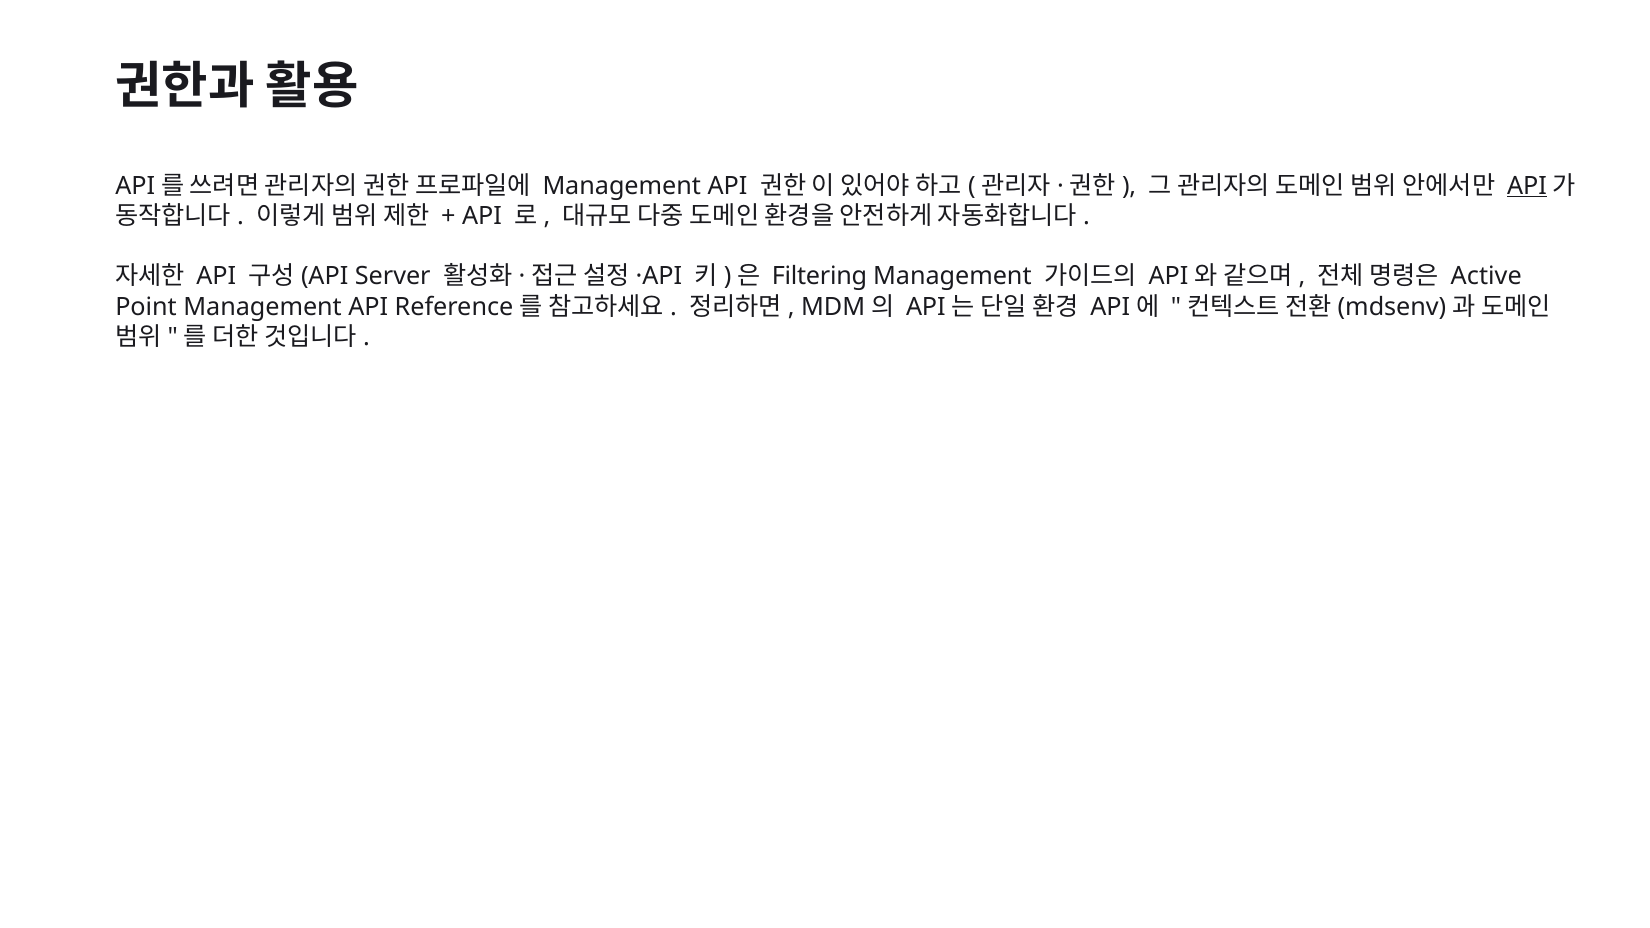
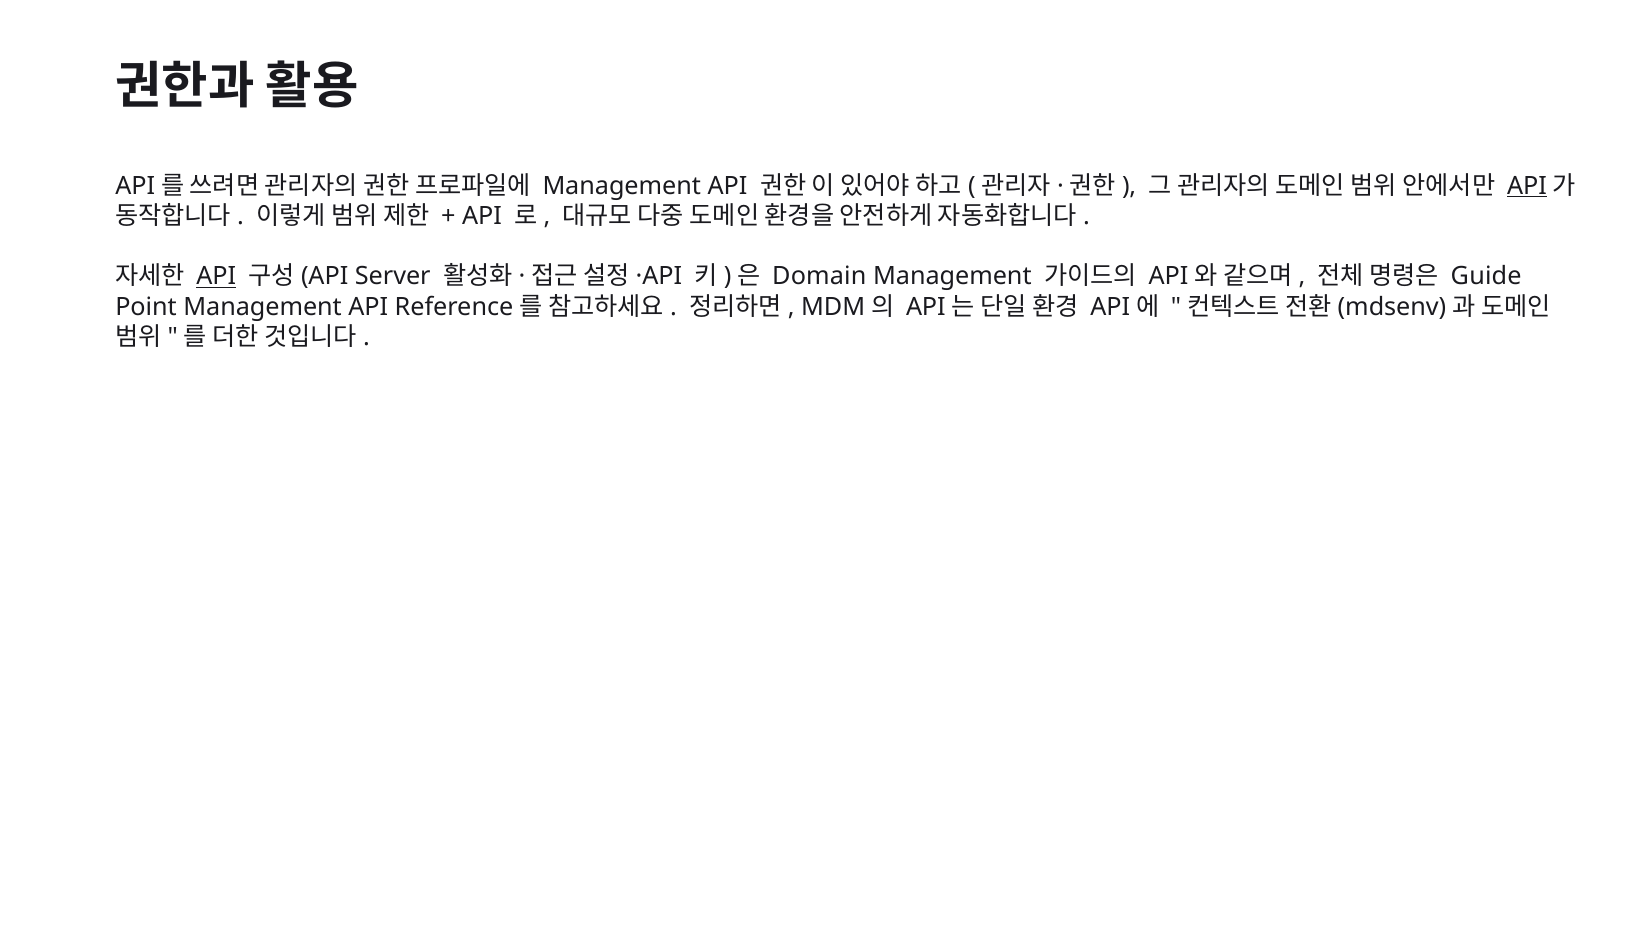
API at (216, 277) underline: none -> present
Filtering: Filtering -> Domain
Active: Active -> Guide
